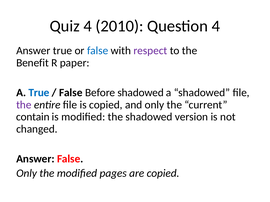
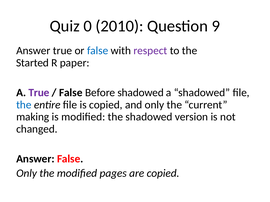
Quiz 4: 4 -> 0
Question 4: 4 -> 9
Benefit: Benefit -> Started
True at (39, 93) colour: blue -> purple
the at (24, 105) colour: purple -> blue
contain: contain -> making
